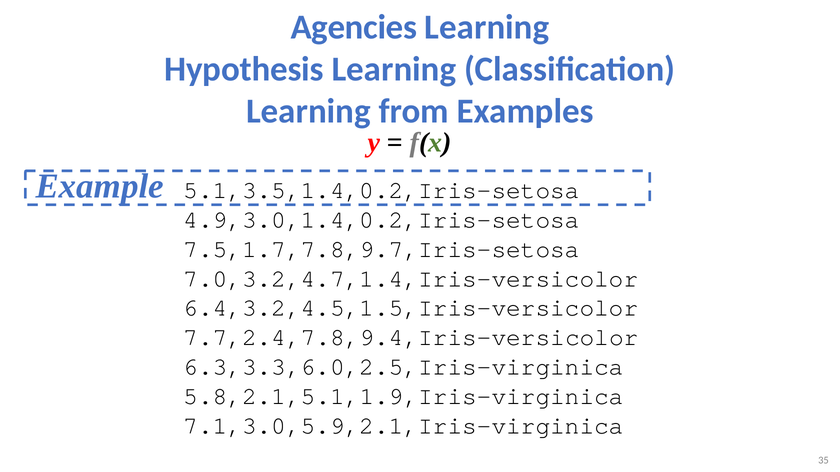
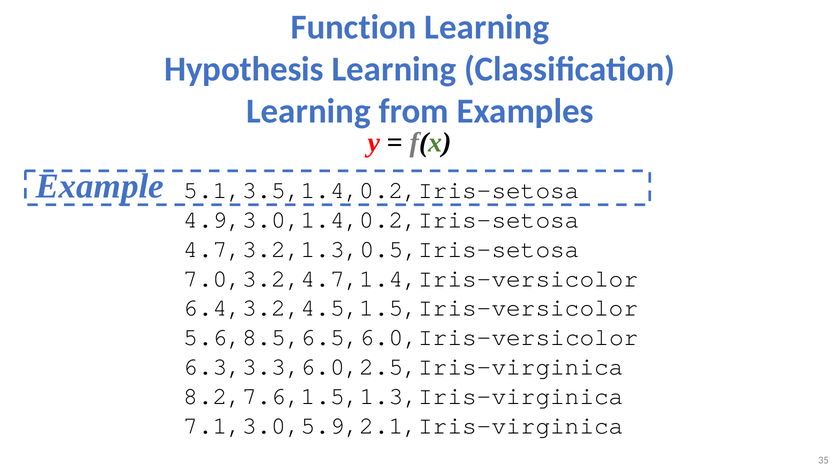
Agencies: Agencies -> Function
7.5,1.7,7.8,9.7,Iris-setosa: 7.5,1.7,7.8,9.7,Iris-setosa -> 4.7,3.2,1.3,0.5,Iris-setosa
7.7,2.4,7.8,9.4,Iris-versicolor: 7.7,2.4,7.8,9.4,Iris-versicolor -> 5.6,8.5,6.5,6.0,Iris-versicolor
5.8,2.1,5.1,1.9,Iris-virginica: 5.8,2.1,5.1,1.9,Iris-virginica -> 8.2,7.6,1.5,1.3,Iris-virginica
